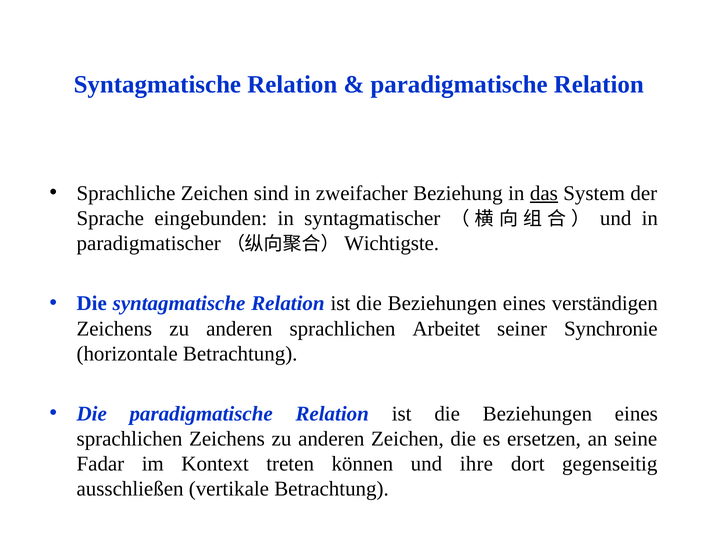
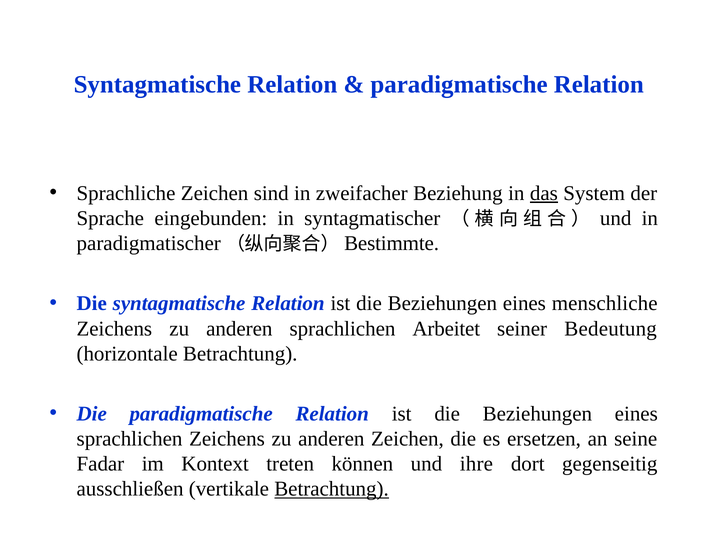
Wichtigste: Wichtigste -> Bestimmte
verständigen: verständigen -> menschliche
Synchronie: Synchronie -> Bedeutung
Betrachtung at (332, 489) underline: none -> present
